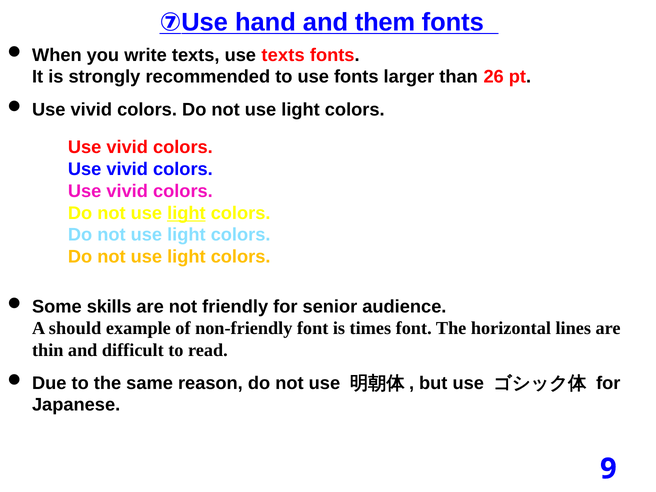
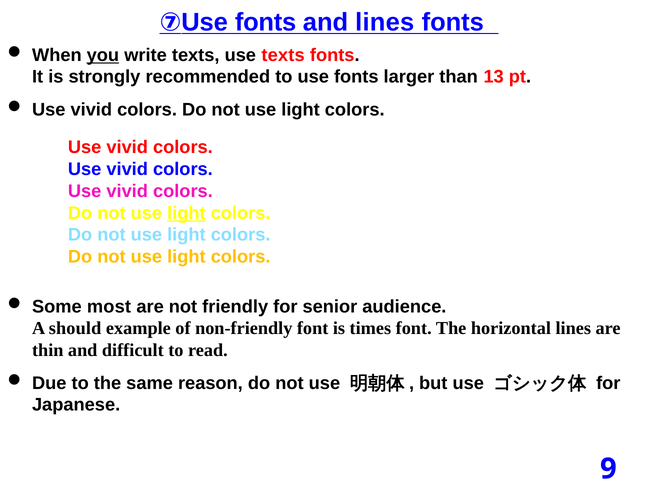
⑦Use hand: hand -> fonts
and them: them -> lines
you underline: none -> present
26: 26 -> 13
skills: skills -> most
